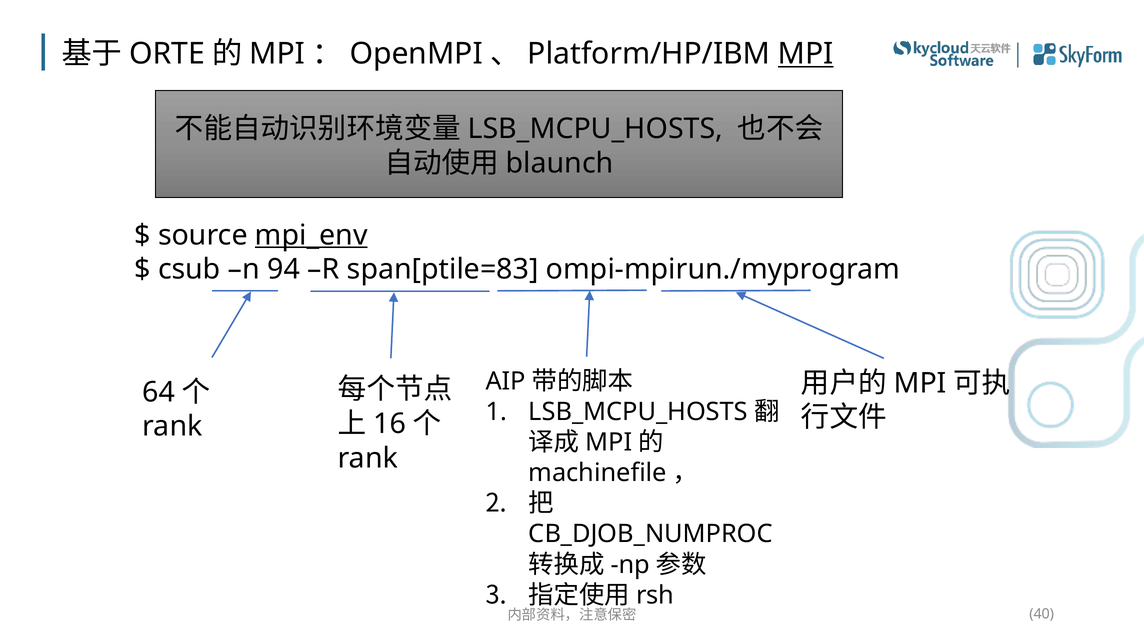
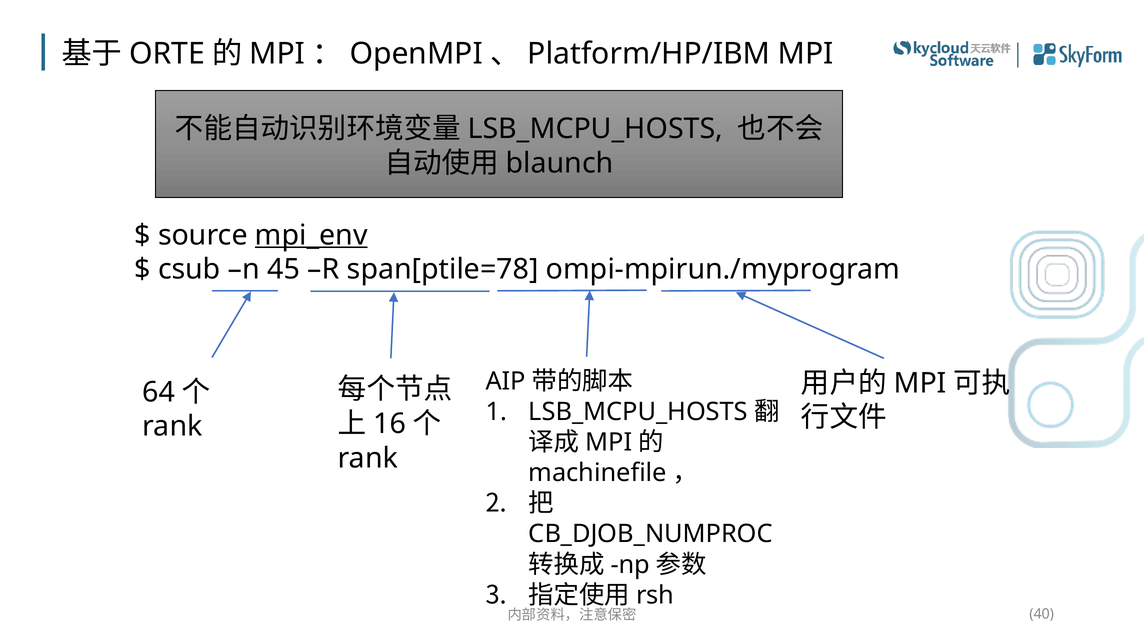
MPI at (806, 54) underline: present -> none
94: 94 -> 45
span[ptile=83: span[ptile=83 -> span[ptile=78
